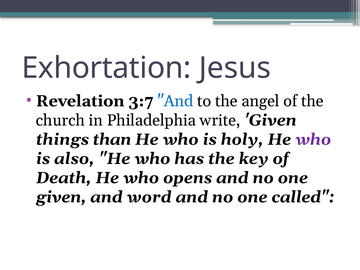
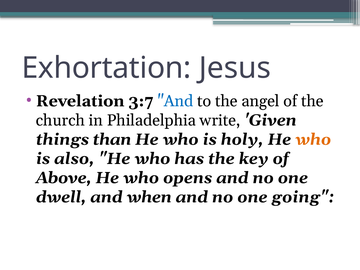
who at (313, 139) colour: purple -> orange
Death: Death -> Above
given at (61, 197): given -> dwell
word: word -> when
called: called -> going
